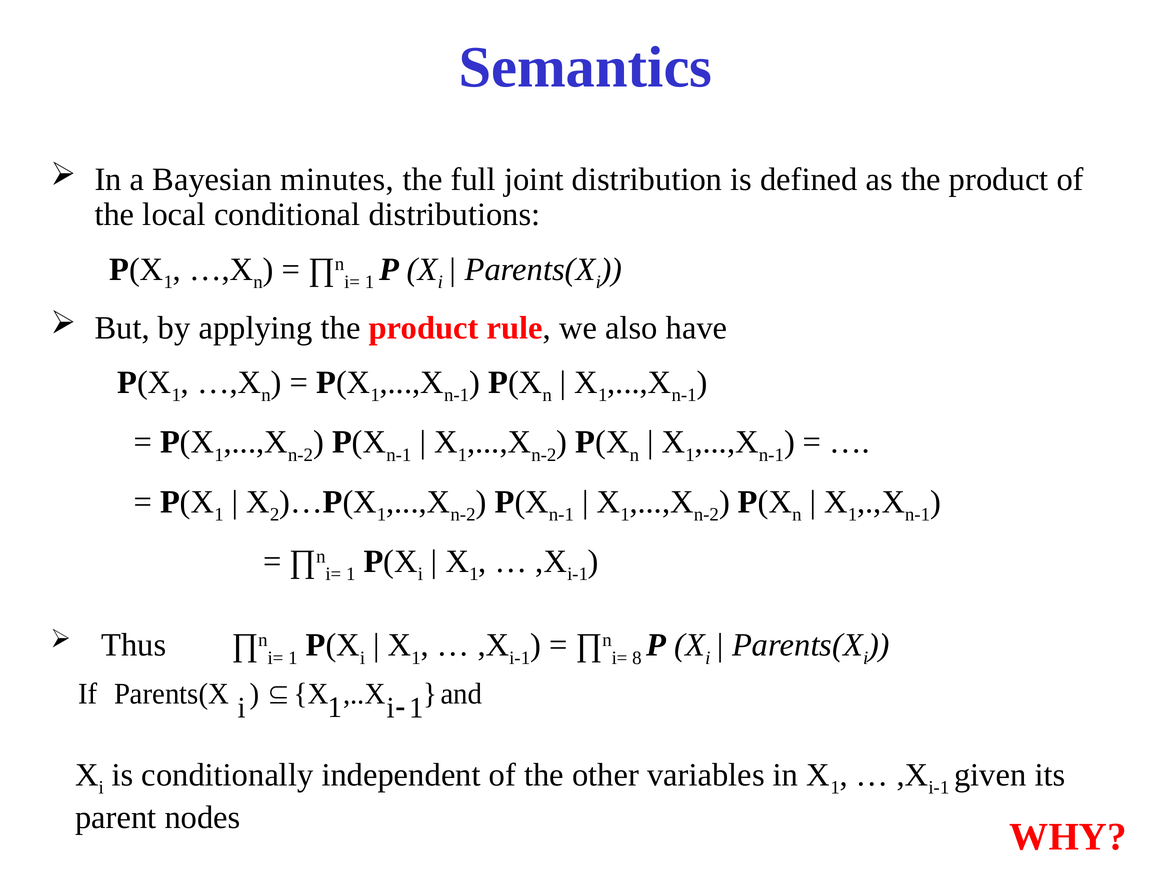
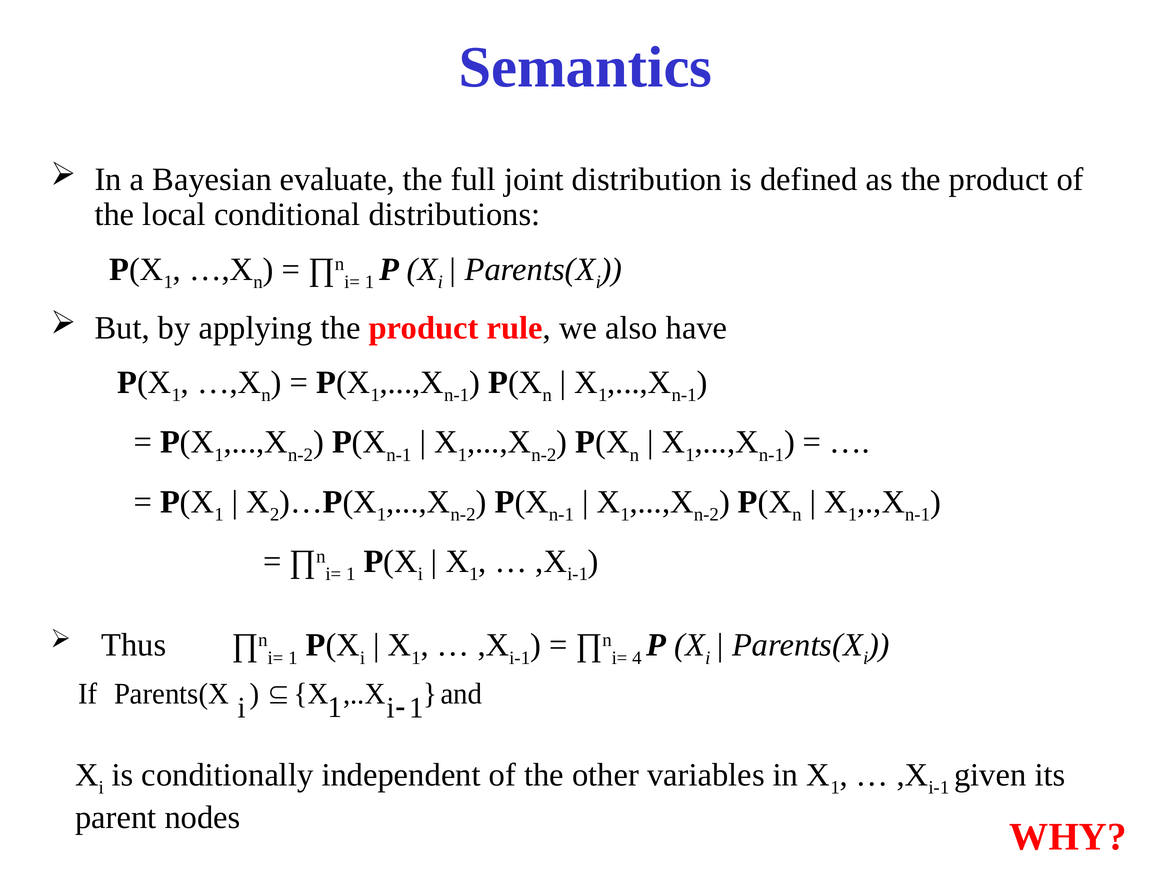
minutes: minutes -> evaluate
8: 8 -> 4
